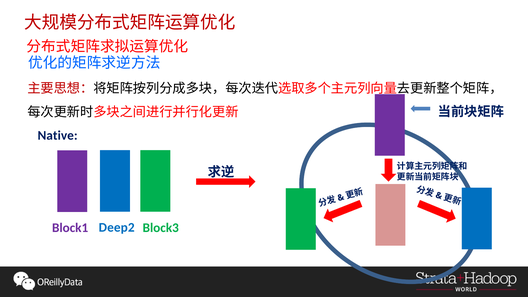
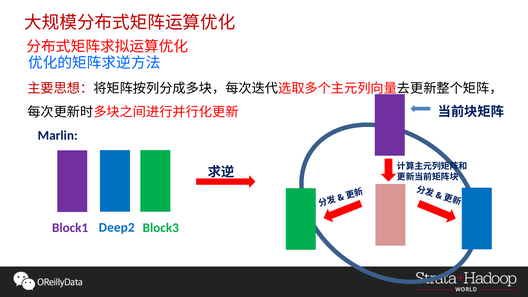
Native: Native -> Marlin
